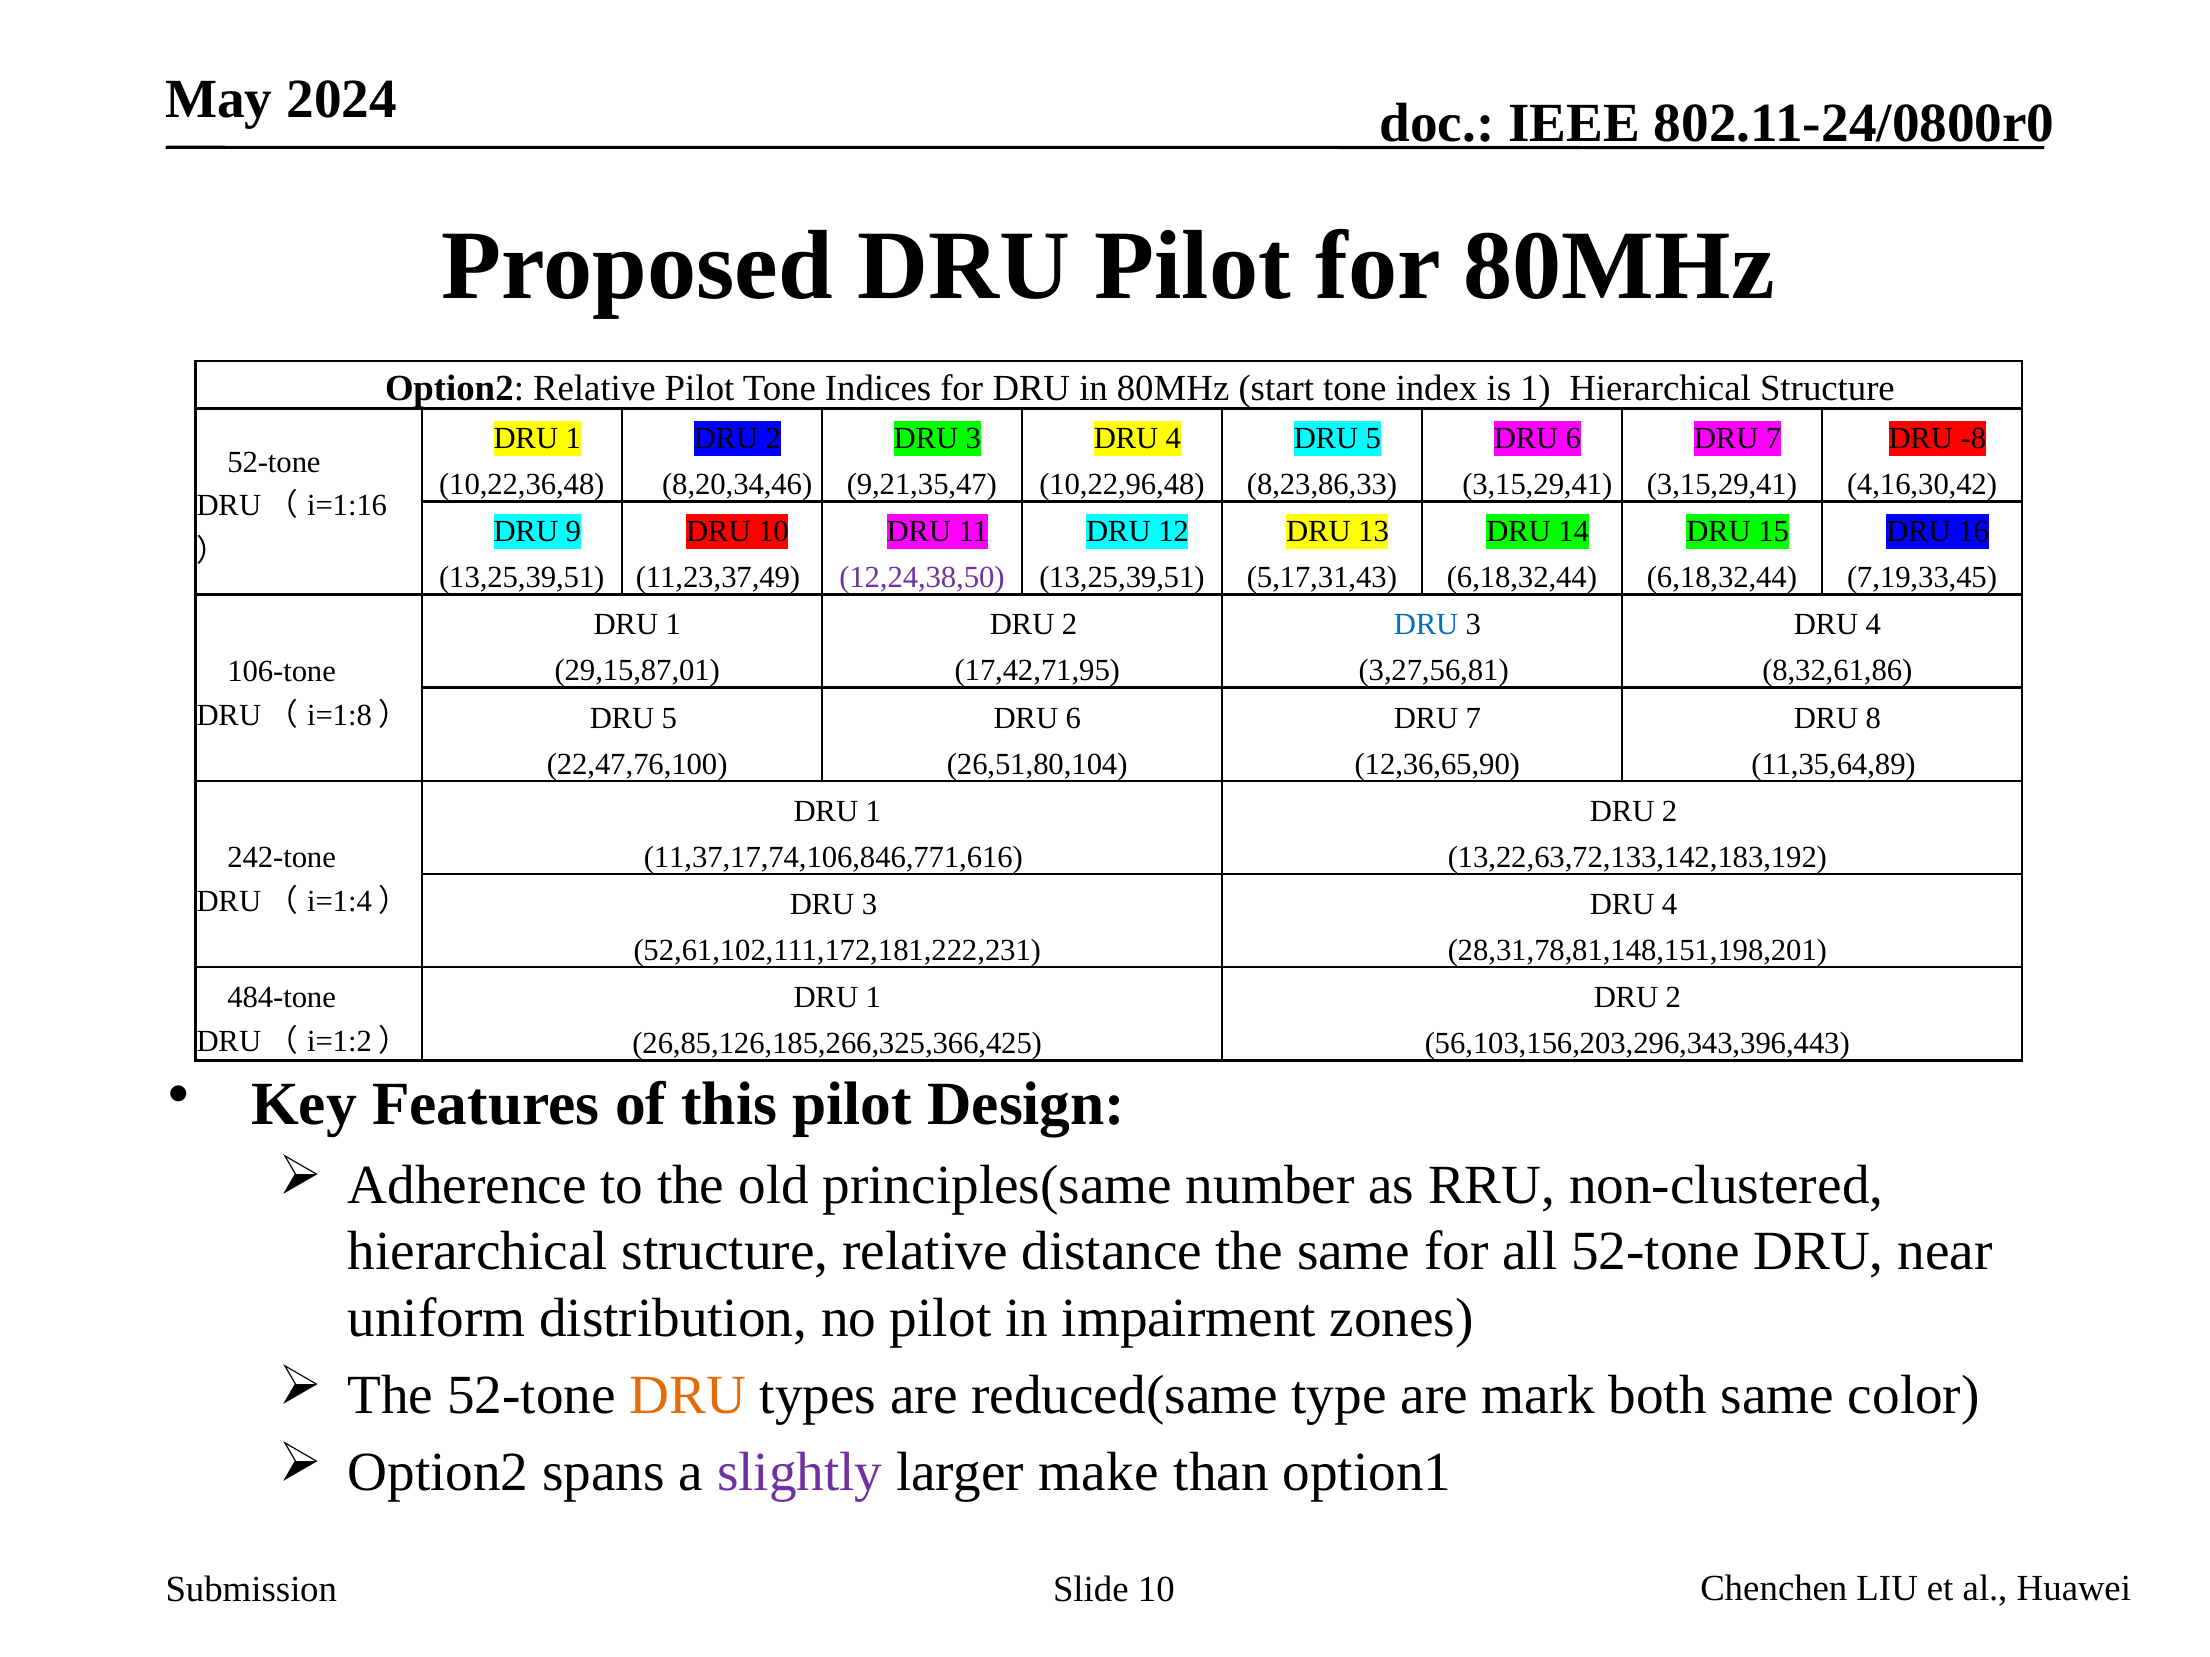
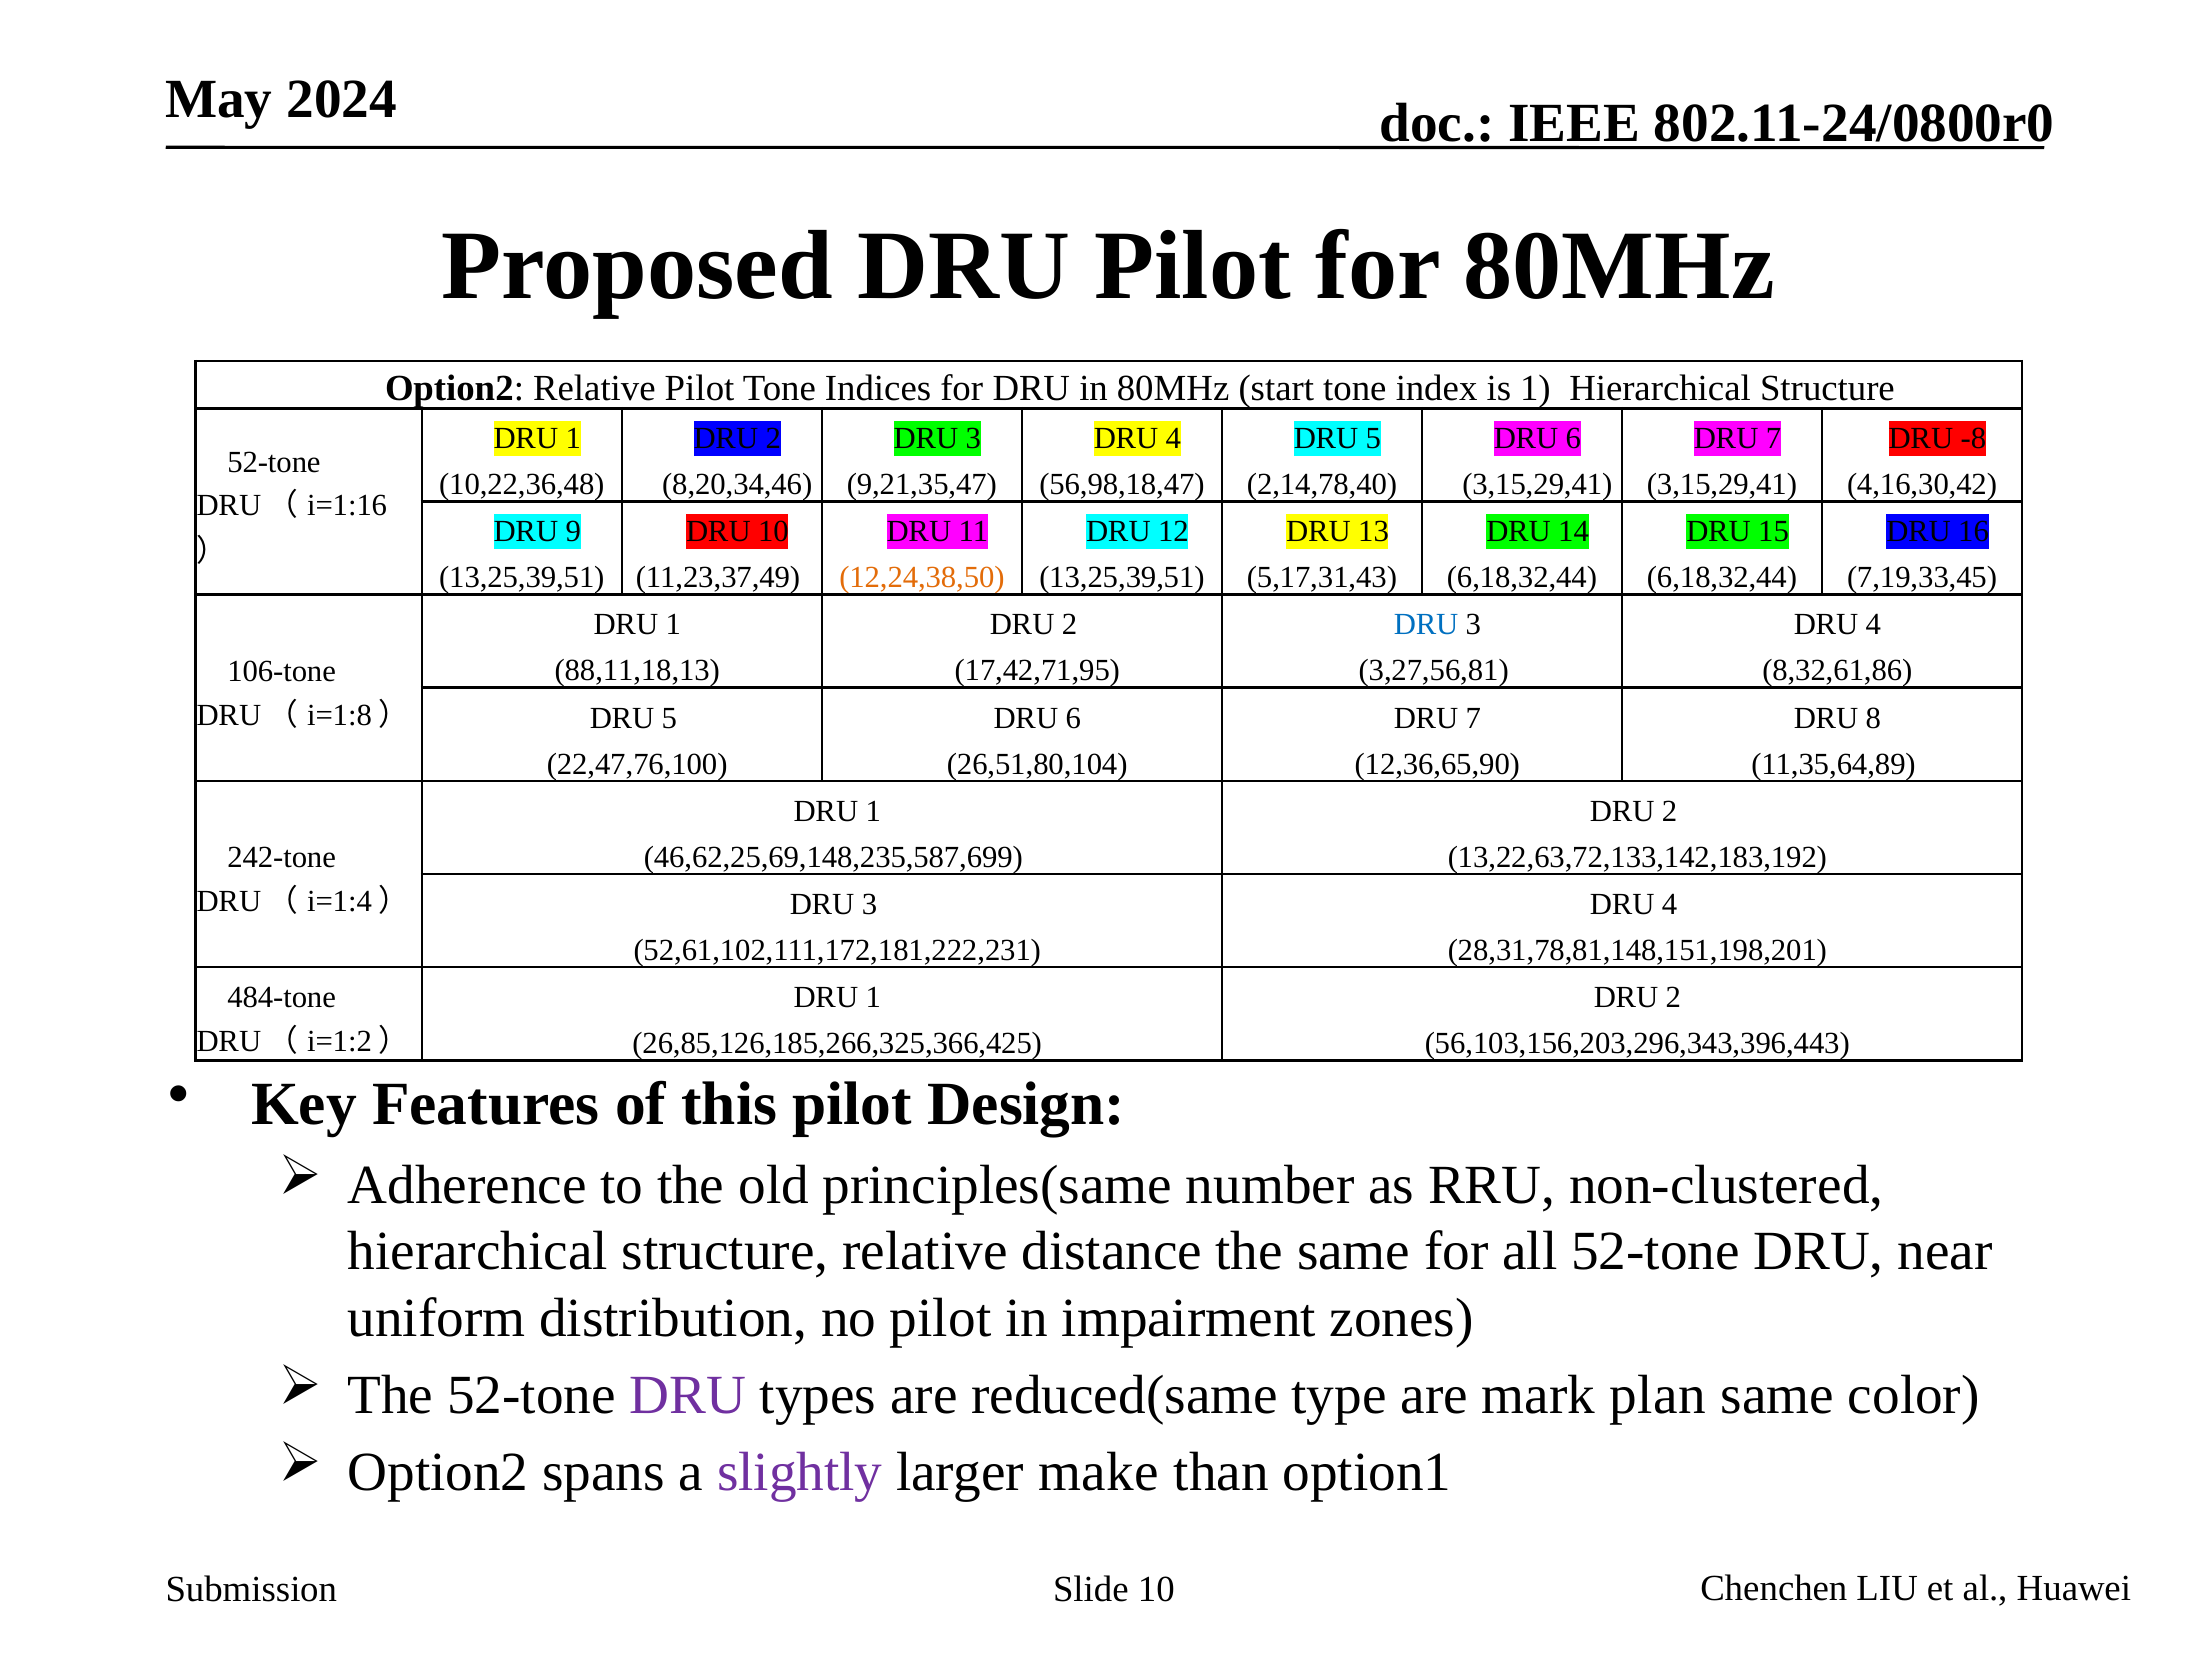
10,22,96,48: 10,22,96,48 -> 56,98,18,47
8,23,86,33: 8,23,86,33 -> 2,14,78,40
12,24,38,50 colour: purple -> orange
29,15,87,01: 29,15,87,01 -> 88,11,18,13
11,37,17,74,106,846,771,616: 11,37,17,74,106,846,771,616 -> 46,62,25,69,148,235,587,699
DRU at (688, 1396) colour: orange -> purple
both: both -> plan
